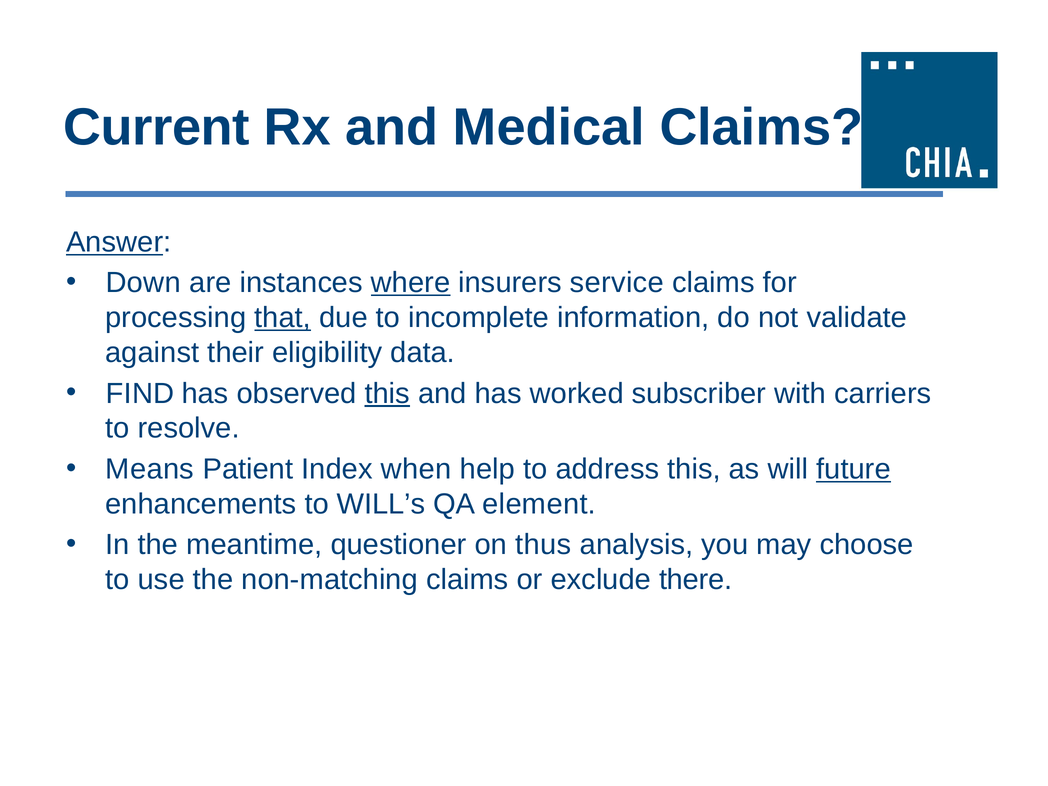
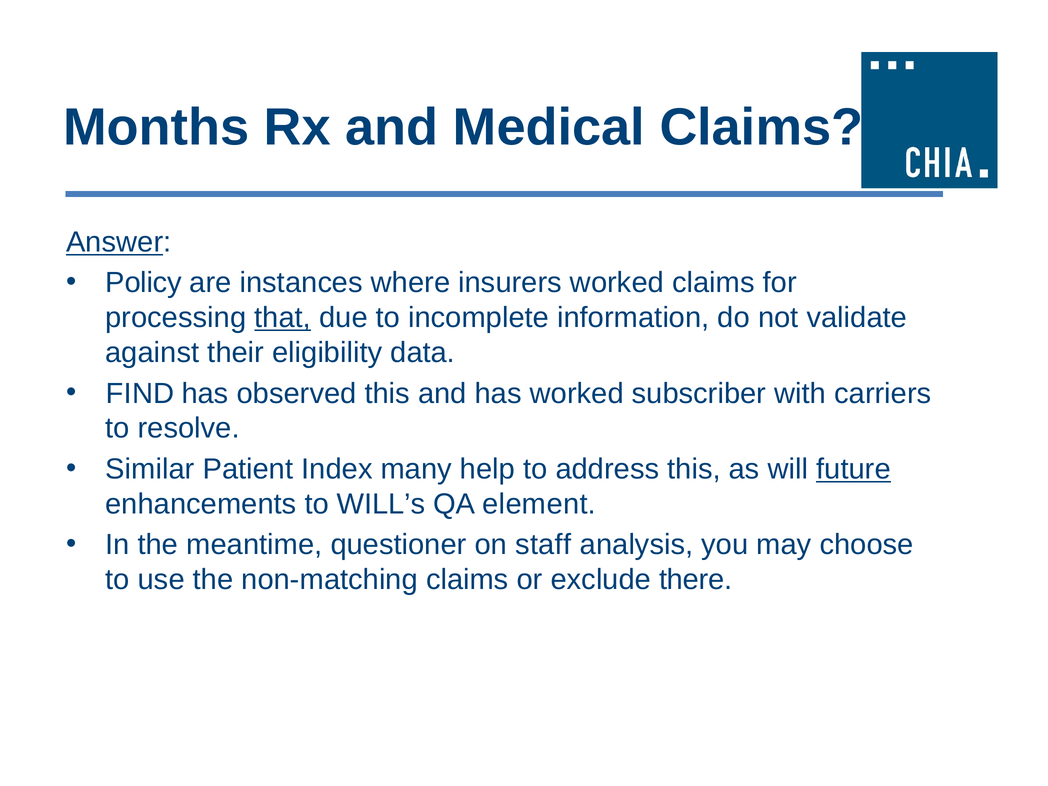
Current: Current -> Months
Down: Down -> Policy
where underline: present -> none
insurers service: service -> worked
this at (387, 393) underline: present -> none
Means: Means -> Similar
when: when -> many
thus: thus -> staff
